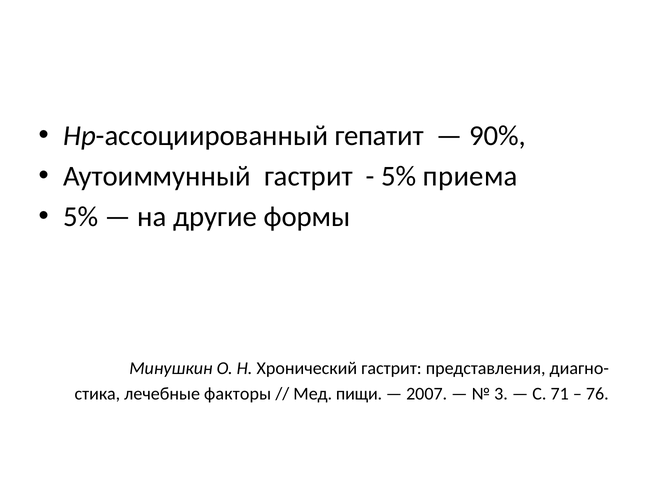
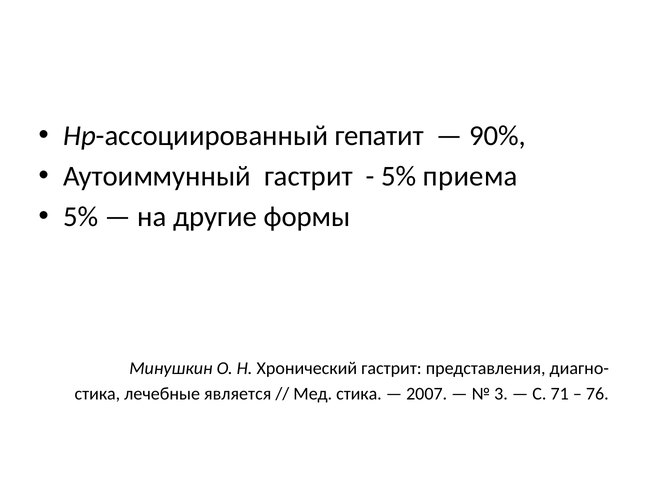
факторы: факторы -> является
Мед пищи: пищи -> стика
